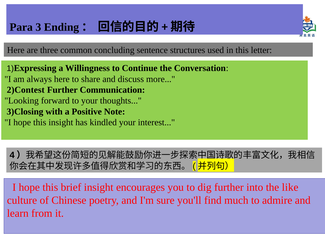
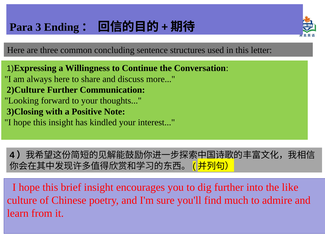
2)Contest: 2)Contest -> 2)Culture
